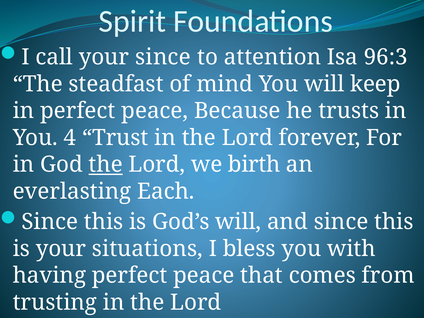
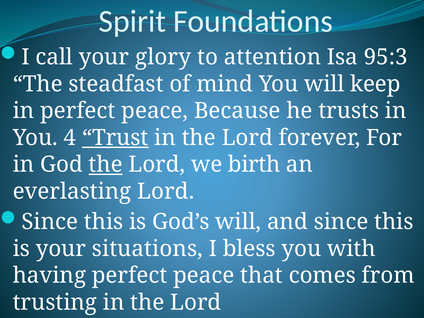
your since: since -> glory
96:3: 96:3 -> 95:3
Trust underline: none -> present
everlasting Each: Each -> Lord
